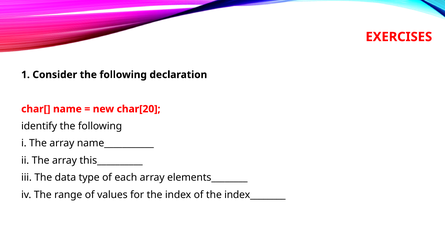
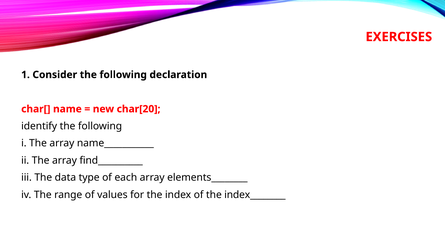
this__________: this__________ -> find__________
